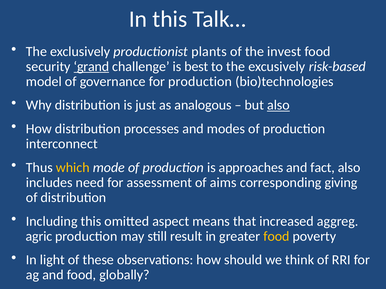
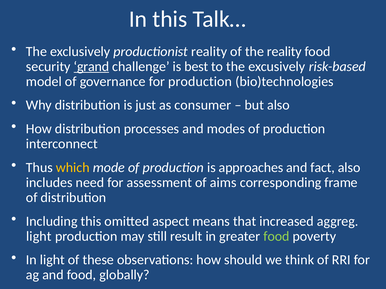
productionist plants: plants -> reality
the invest: invest -> reality
analogous: analogous -> consumer
also at (278, 105) underline: present -> none
giving: giving -> frame
agric at (39, 237): agric -> light
food at (276, 237) colour: yellow -> light green
